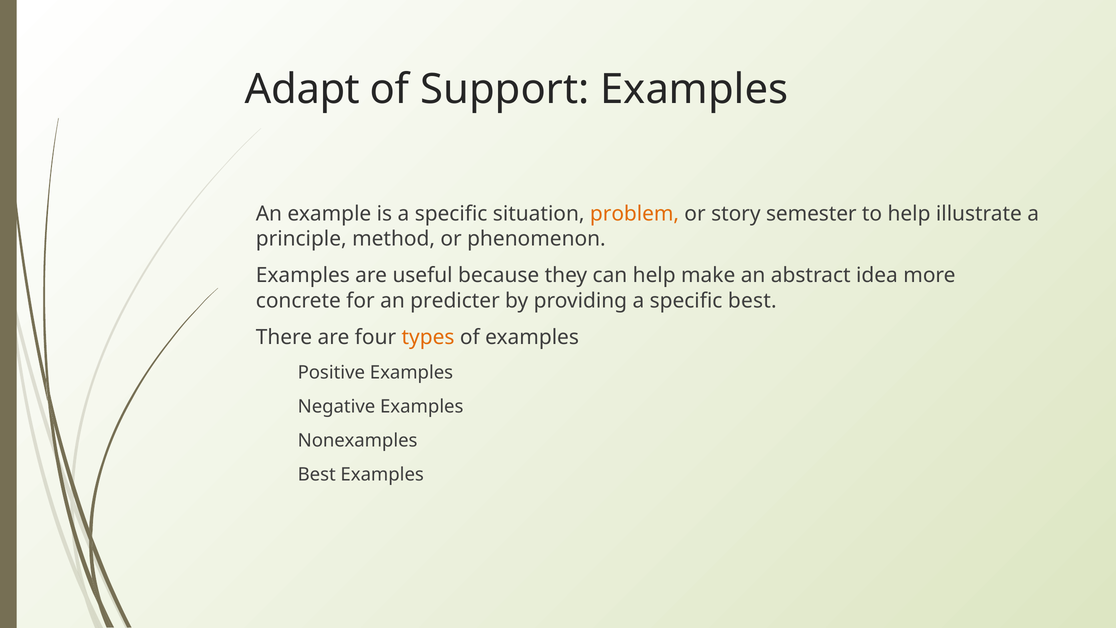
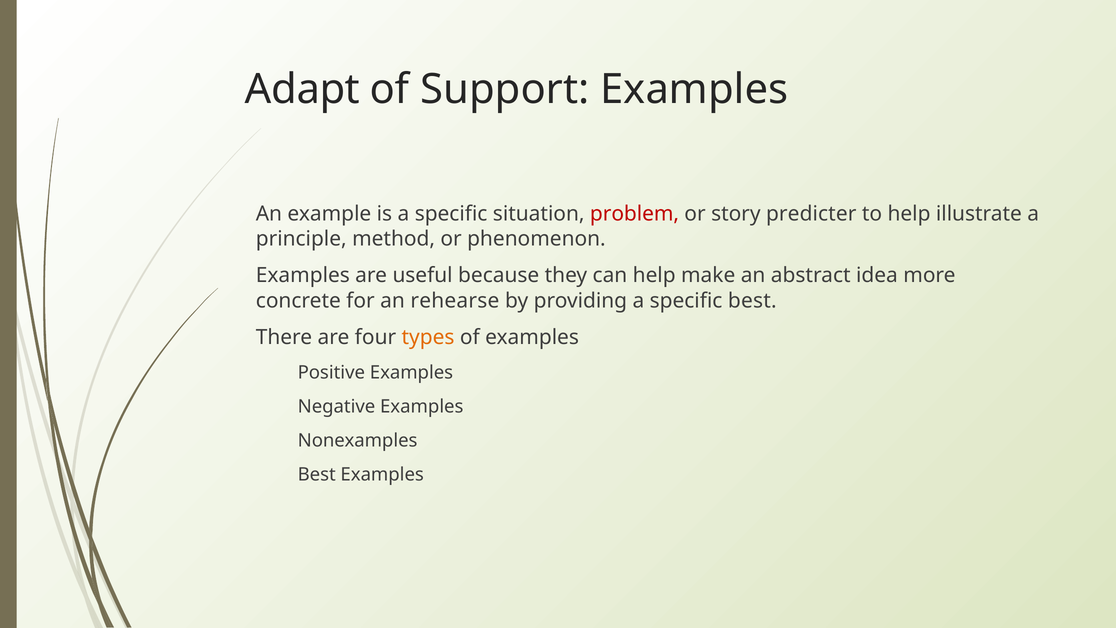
problem colour: orange -> red
semester: semester -> predicter
predicter: predicter -> rehearse
